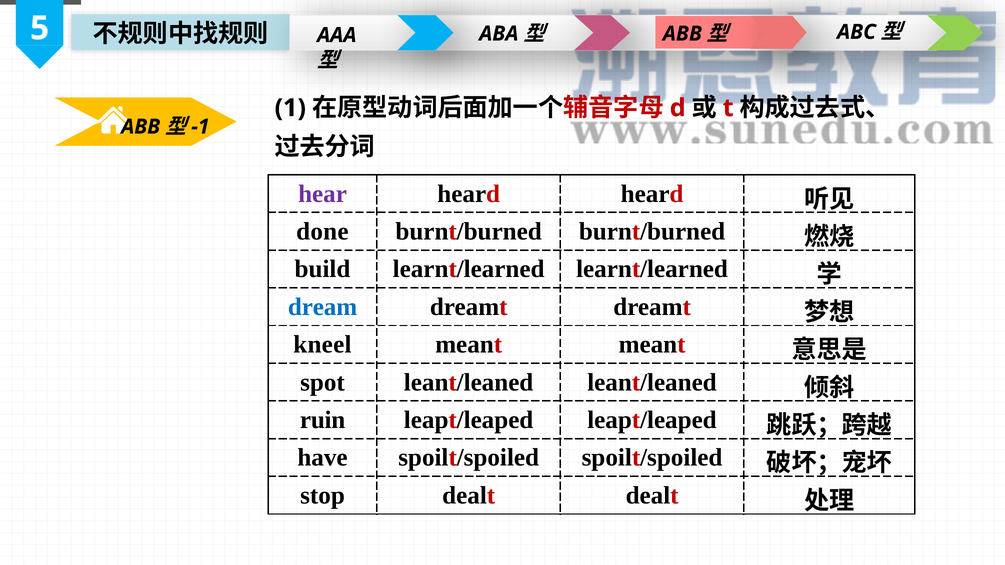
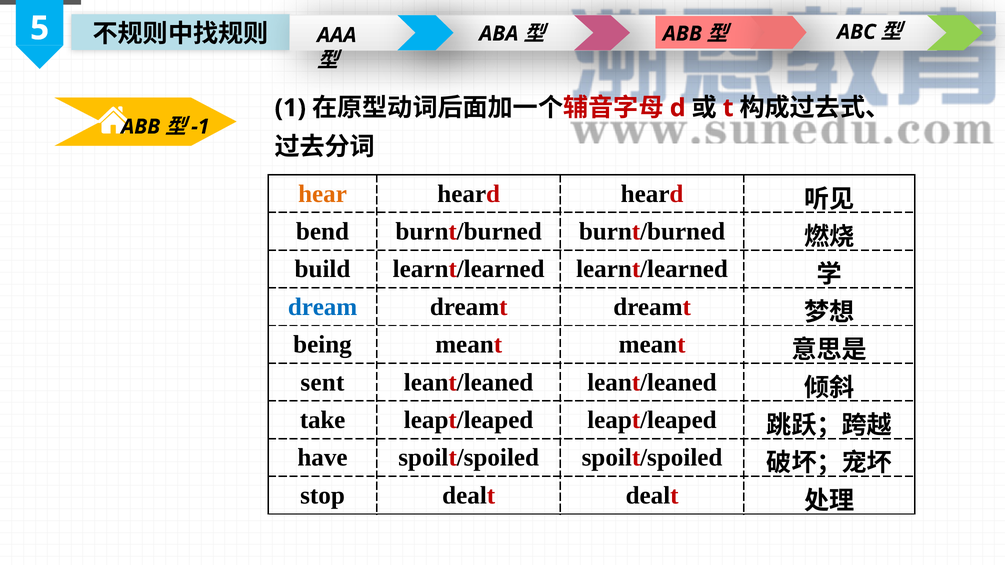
hear colour: purple -> orange
done: done -> bend
kneel: kneel -> being
spot: spot -> sent
ruin: ruin -> take
